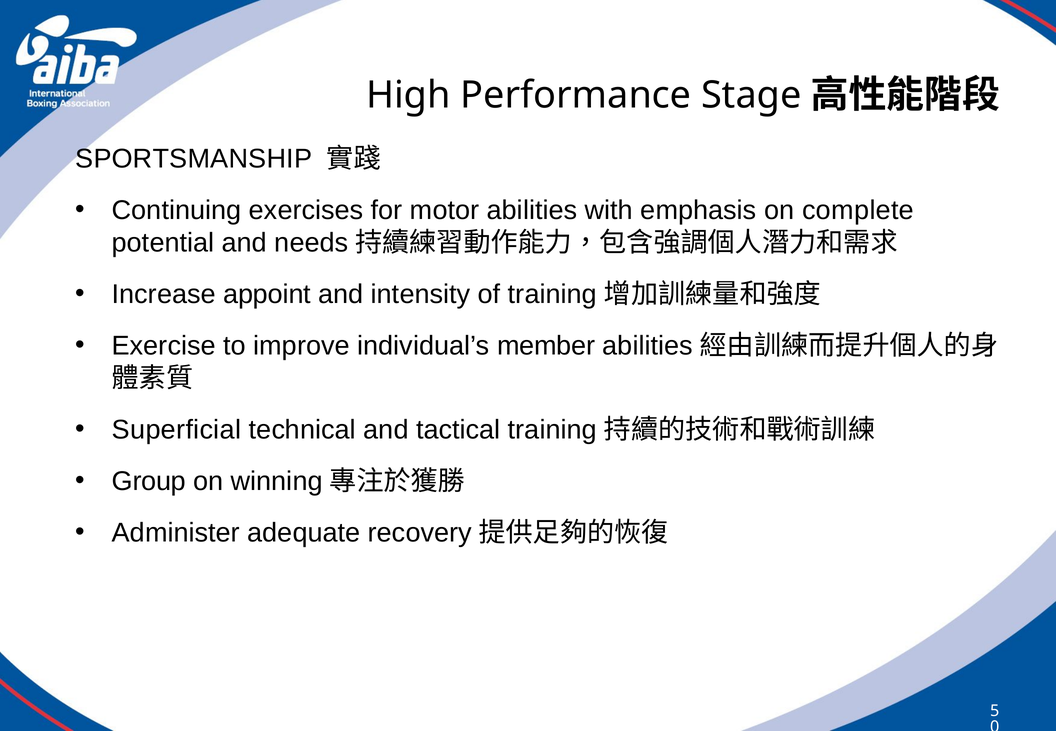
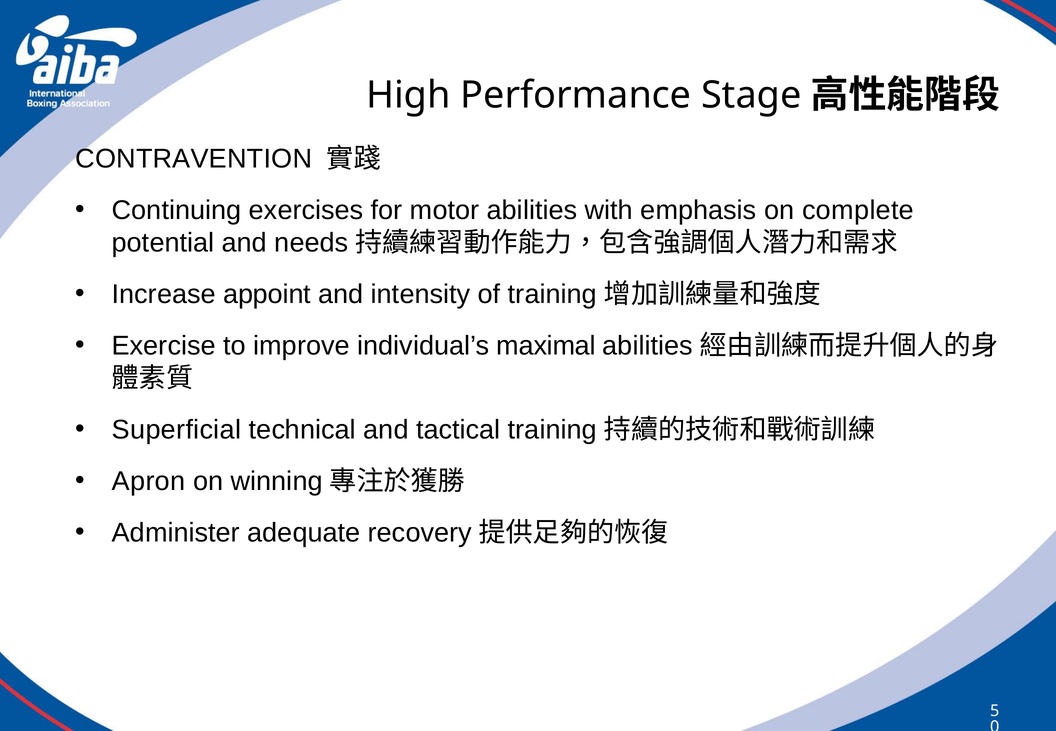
SPORTSMANSHIP: SPORTSMANSHIP -> CONTRAVENTION
member: member -> maximal
Group: Group -> Apron
